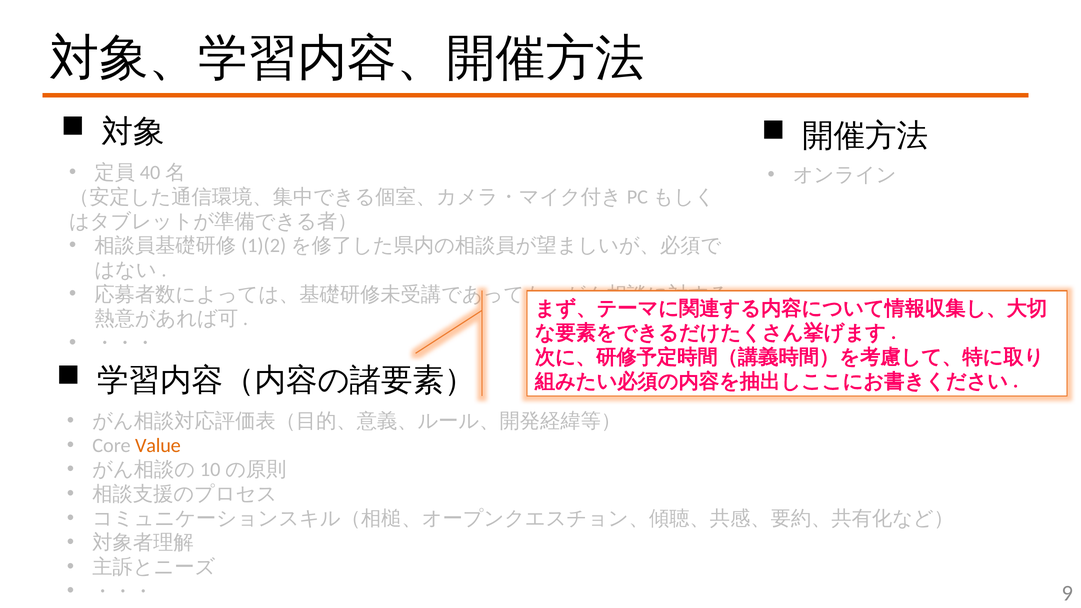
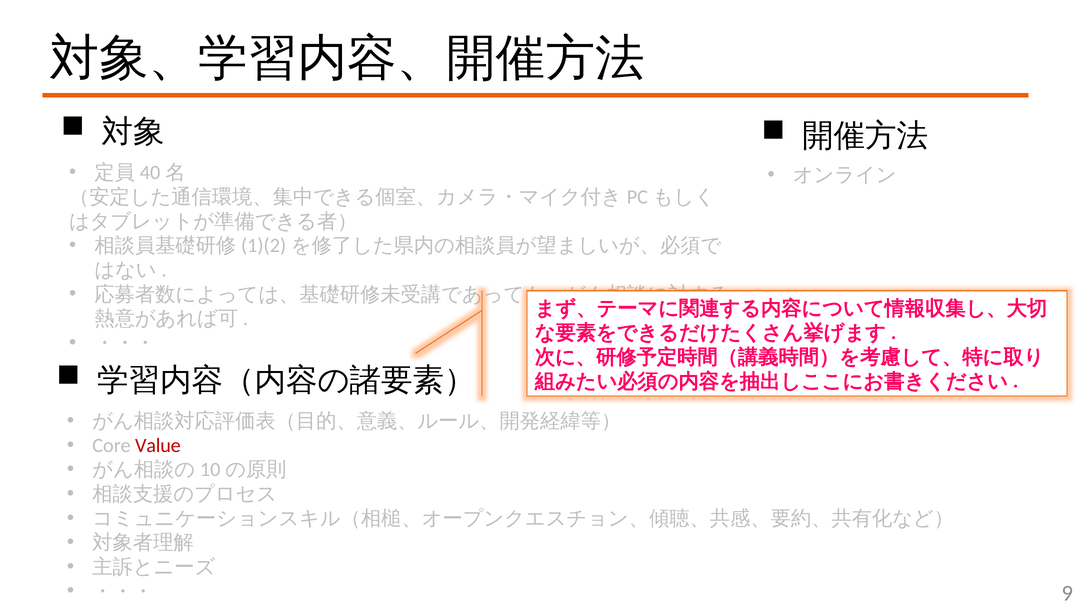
Value colour: orange -> red
